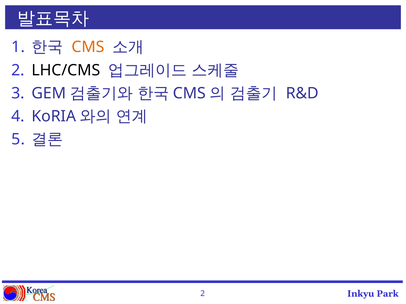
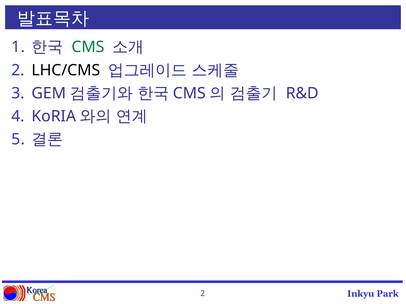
CMS at (88, 47) colour: orange -> green
